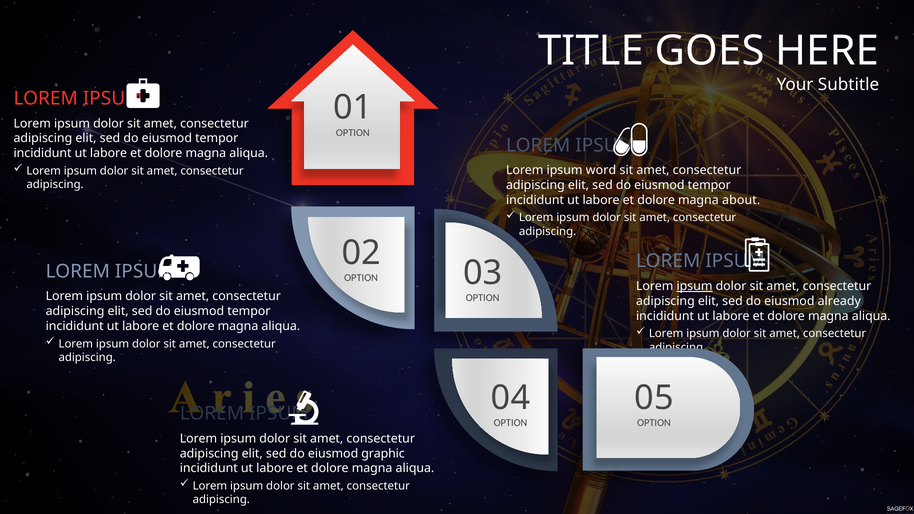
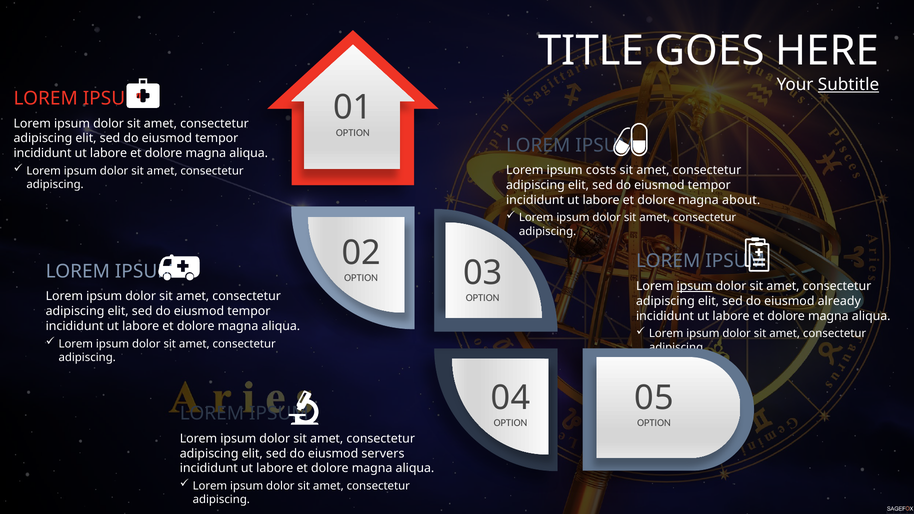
Subtitle underline: none -> present
word: word -> costs
graphic: graphic -> servers
